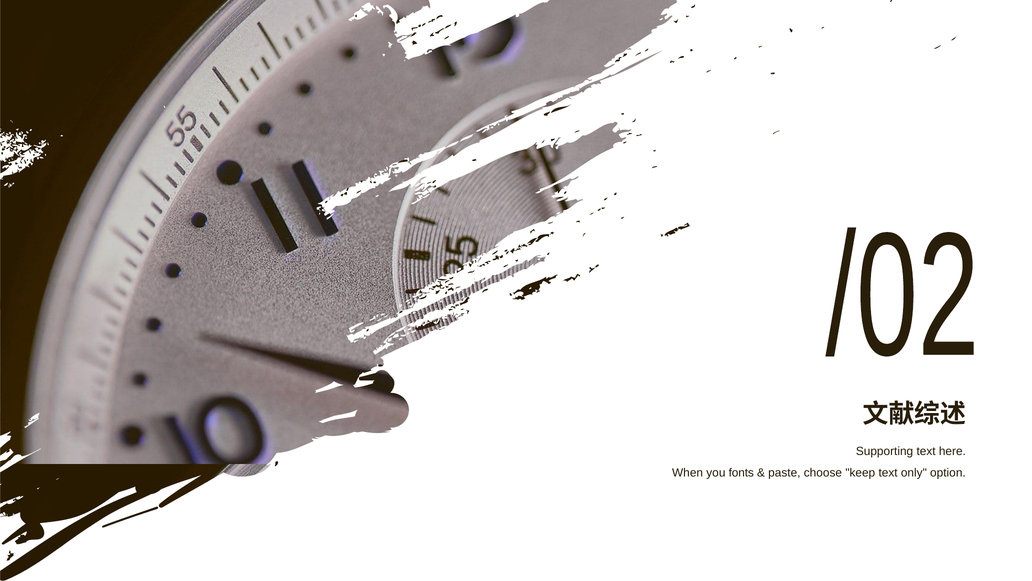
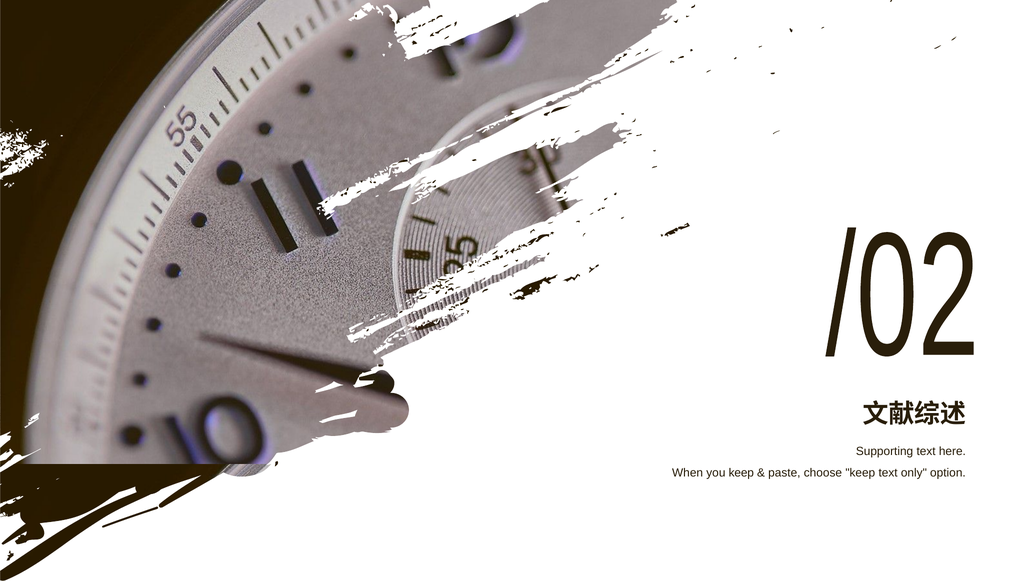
you fonts: fonts -> keep
